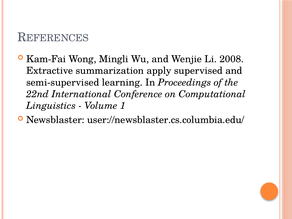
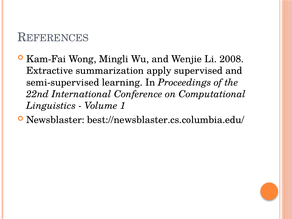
user://newsblaster.cs.columbia.edu/: user://newsblaster.cs.columbia.edu/ -> best://newsblaster.cs.columbia.edu/
